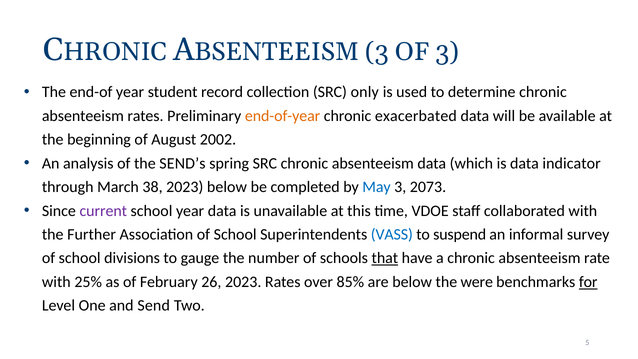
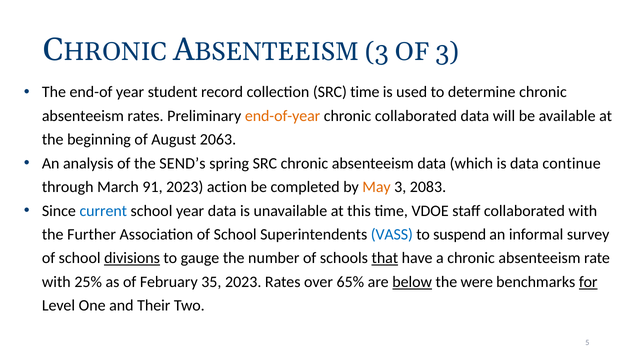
SRC only: only -> time
chronic exacerbated: exacerbated -> collaborated
2002: 2002 -> 2063
indicator: indicator -> continue
38: 38 -> 91
2023 below: below -> action
May colour: blue -> orange
2073: 2073 -> 2083
current colour: purple -> blue
divisions underline: none -> present
26: 26 -> 35
85%: 85% -> 65%
below at (412, 282) underline: none -> present
Send: Send -> Their
